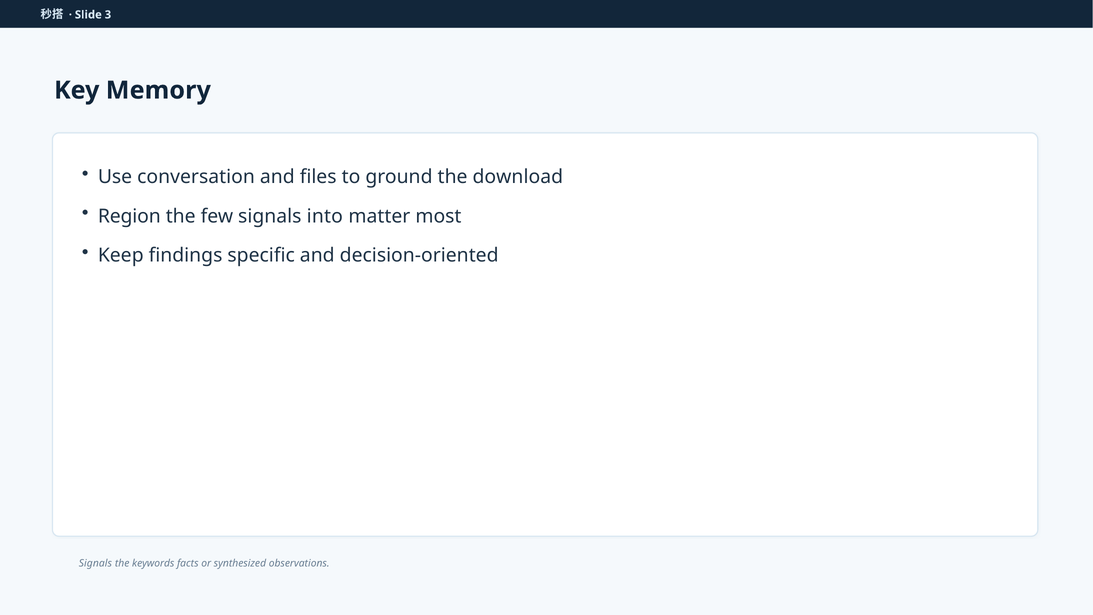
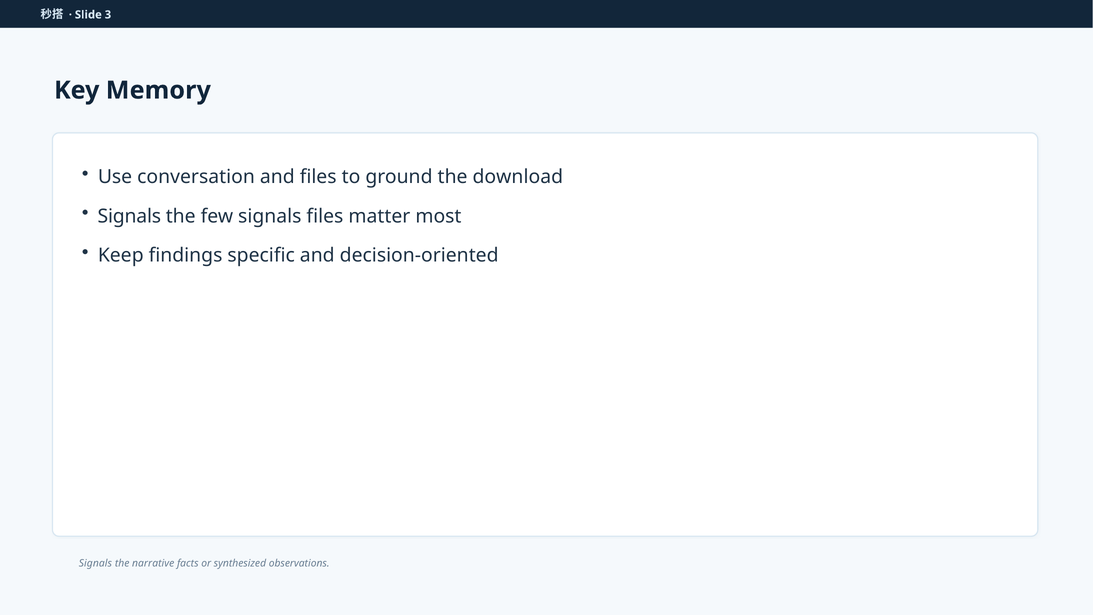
Region at (129, 216): Region -> Signals
signals into: into -> files
keywords: keywords -> narrative
